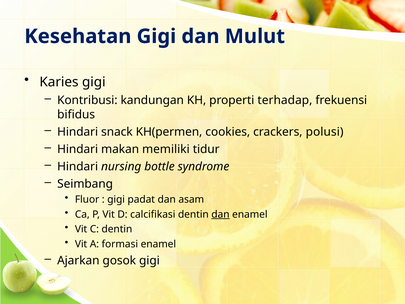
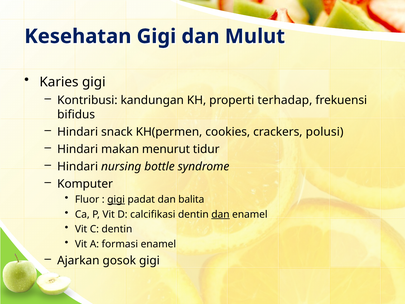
memiliki: memiliki -> menurut
Seimbang: Seimbang -> Komputer
gigi at (116, 199) underline: none -> present
asam: asam -> balita
